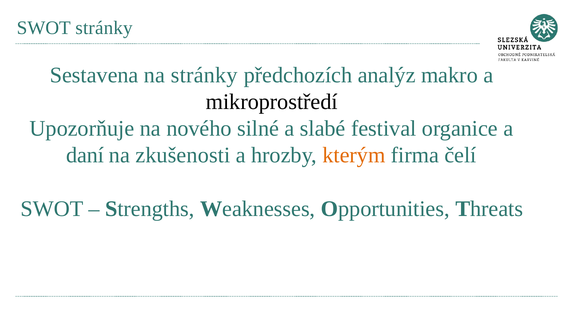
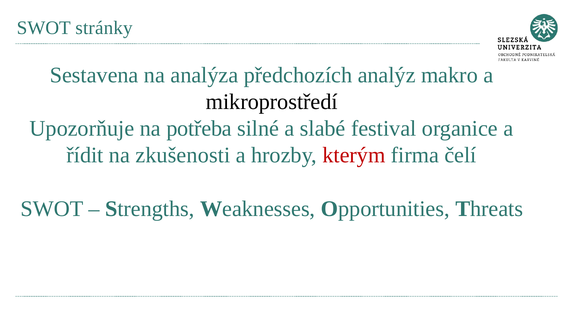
na stránky: stránky -> analýza
nového: nového -> potřeba
daní: daní -> řídit
kterým colour: orange -> red
